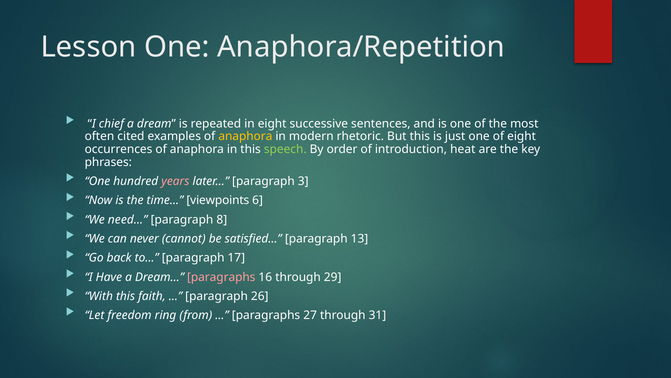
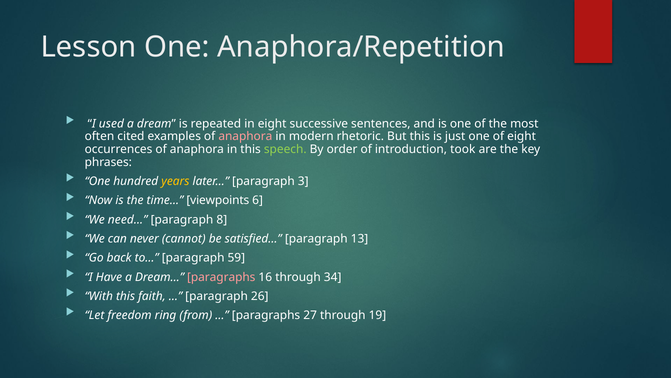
chief: chief -> used
anaphora at (245, 136) colour: yellow -> pink
heat: heat -> took
years colour: pink -> yellow
17: 17 -> 59
29: 29 -> 34
31: 31 -> 19
